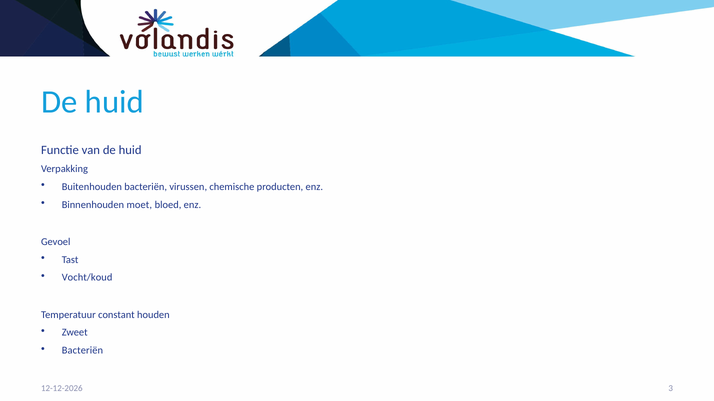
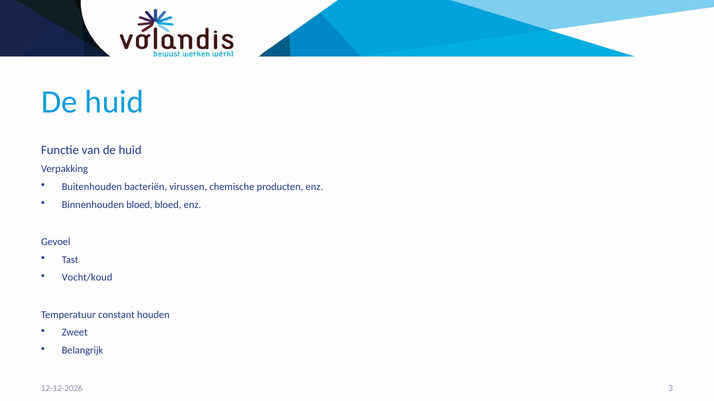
Binnenhouden moet: moet -> bloed
Bacteriën at (82, 351): Bacteriën -> Belangrijk
